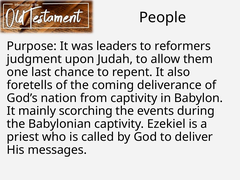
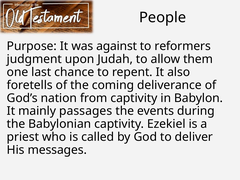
leaders: leaders -> against
scorching: scorching -> passages
